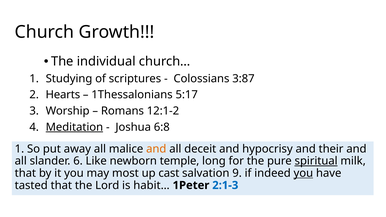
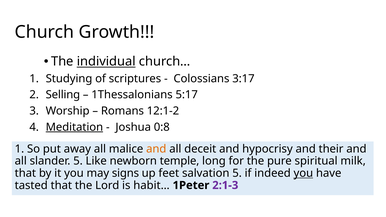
individual underline: none -> present
3:87: 3:87 -> 3:17
Hearts: Hearts -> Selling
6:8: 6:8 -> 0:8
slander 6: 6 -> 5
spiritual underline: present -> none
most: most -> signs
cast: cast -> feet
salvation 9: 9 -> 5
2:1-3 colour: blue -> purple
